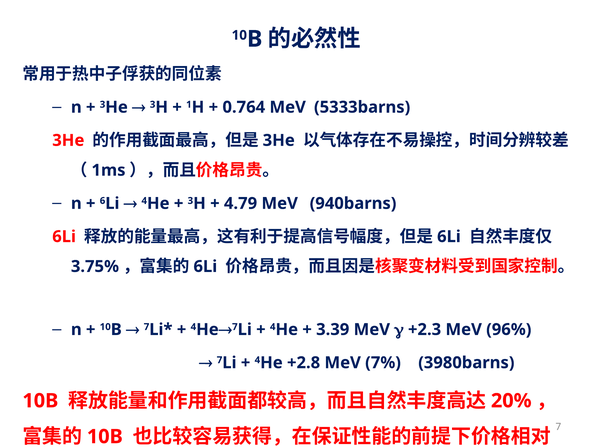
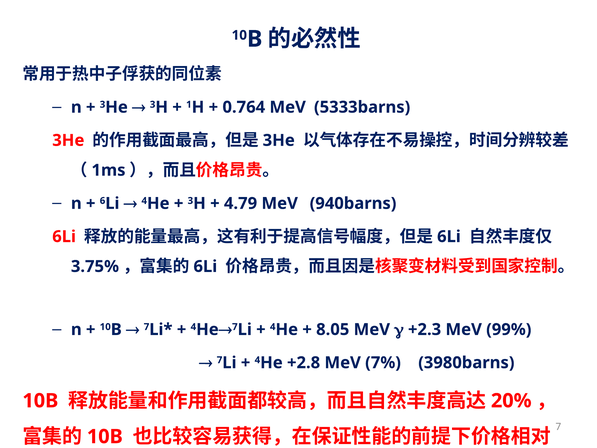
3.39: 3.39 -> 8.05
96%: 96% -> 99%
